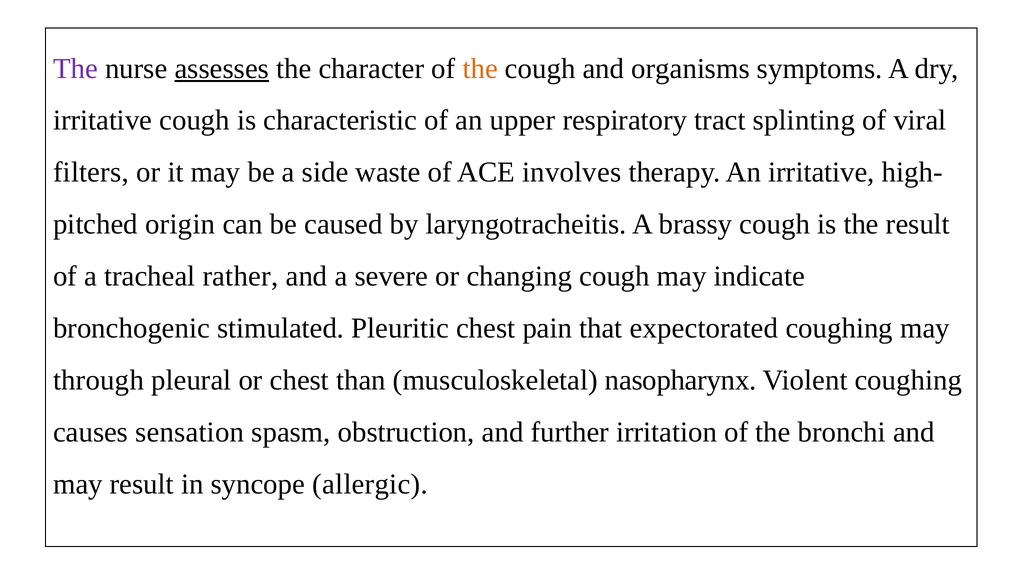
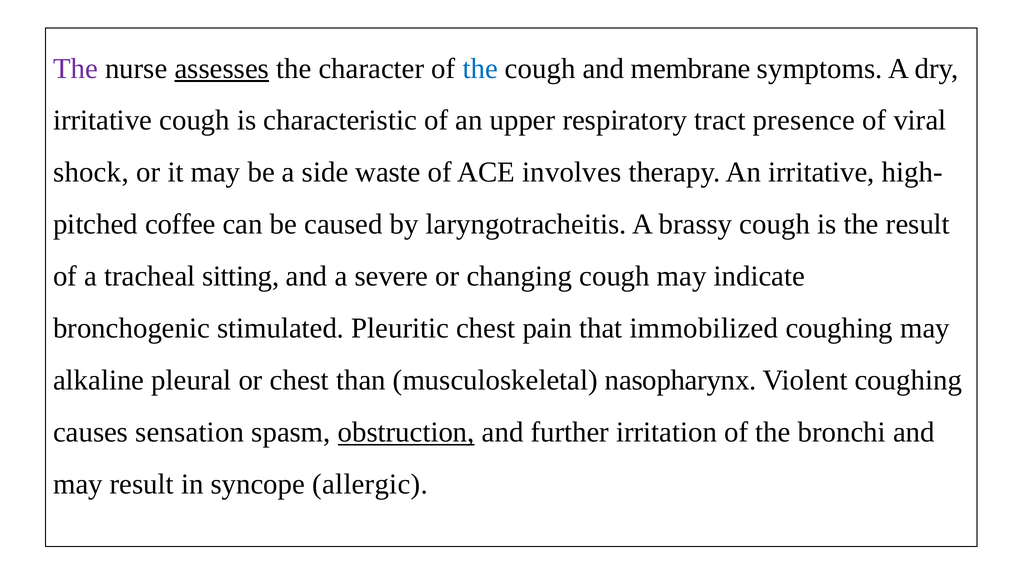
the at (480, 68) colour: orange -> blue
organisms: organisms -> membrane
splinting: splinting -> presence
filters: filters -> shock
origin: origin -> coffee
rather: rather -> sitting
expectorated: expectorated -> immobilized
through: through -> alkaline
obstruction underline: none -> present
